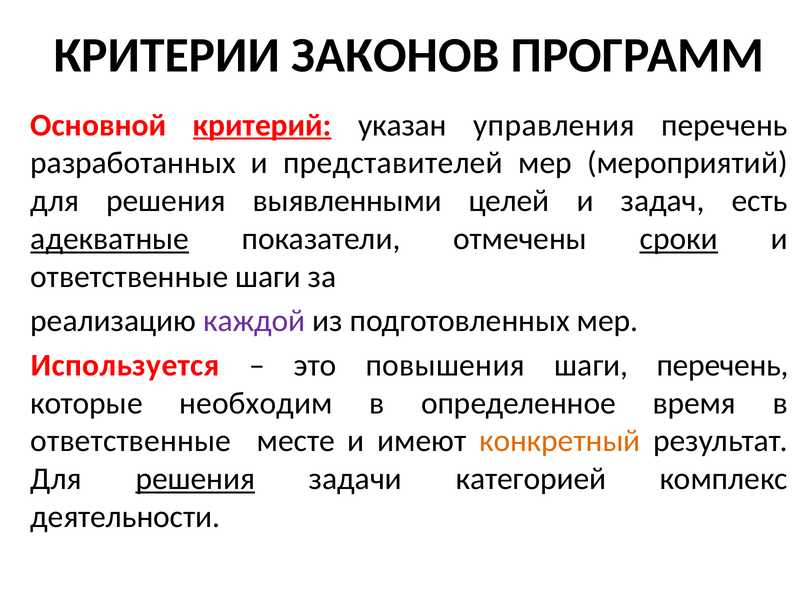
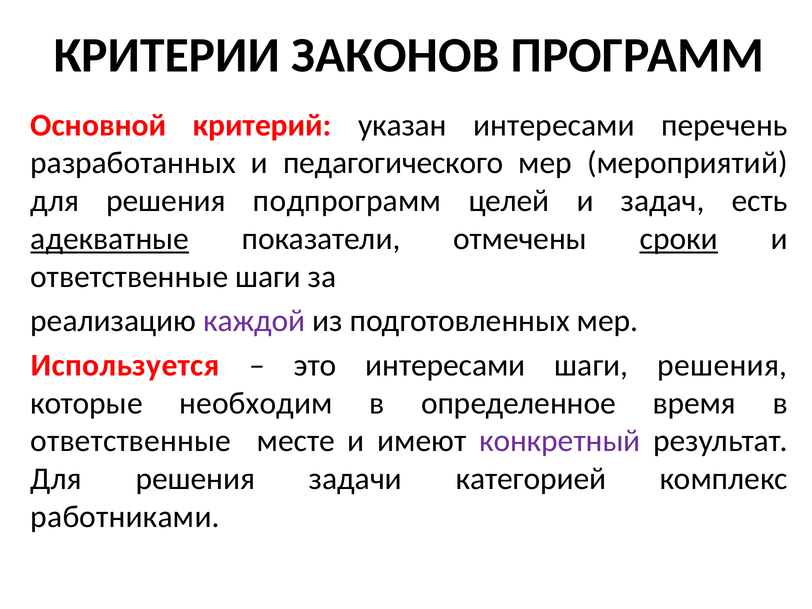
критерий underline: present -> none
указан управления: управления -> интересами
представителей: представителей -> педагогического
выявленными: выявленными -> подпрограмм
это повышения: повышения -> интересами
шаги перечень: перечень -> решения
конкретный colour: orange -> purple
решения at (195, 479) underline: present -> none
деятельности: деятельности -> работниками
